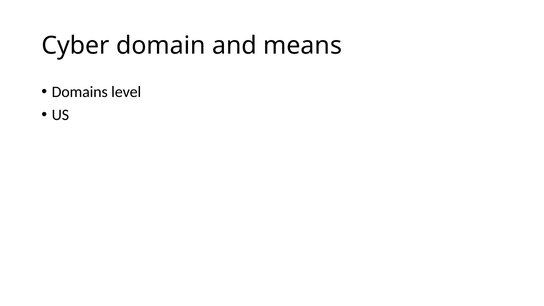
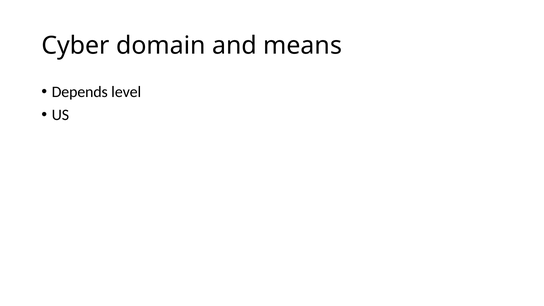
Domains: Domains -> Depends
